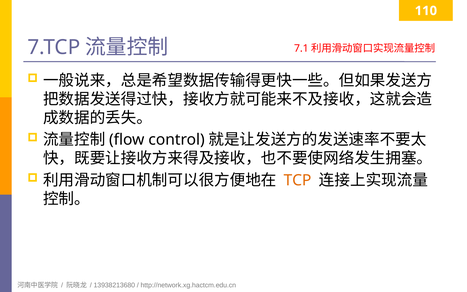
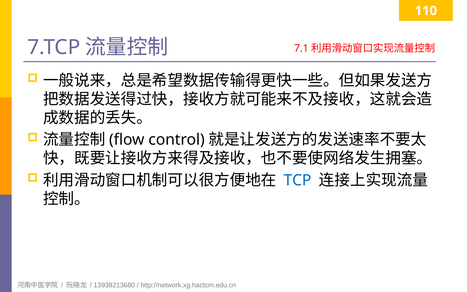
TCP colour: orange -> blue
